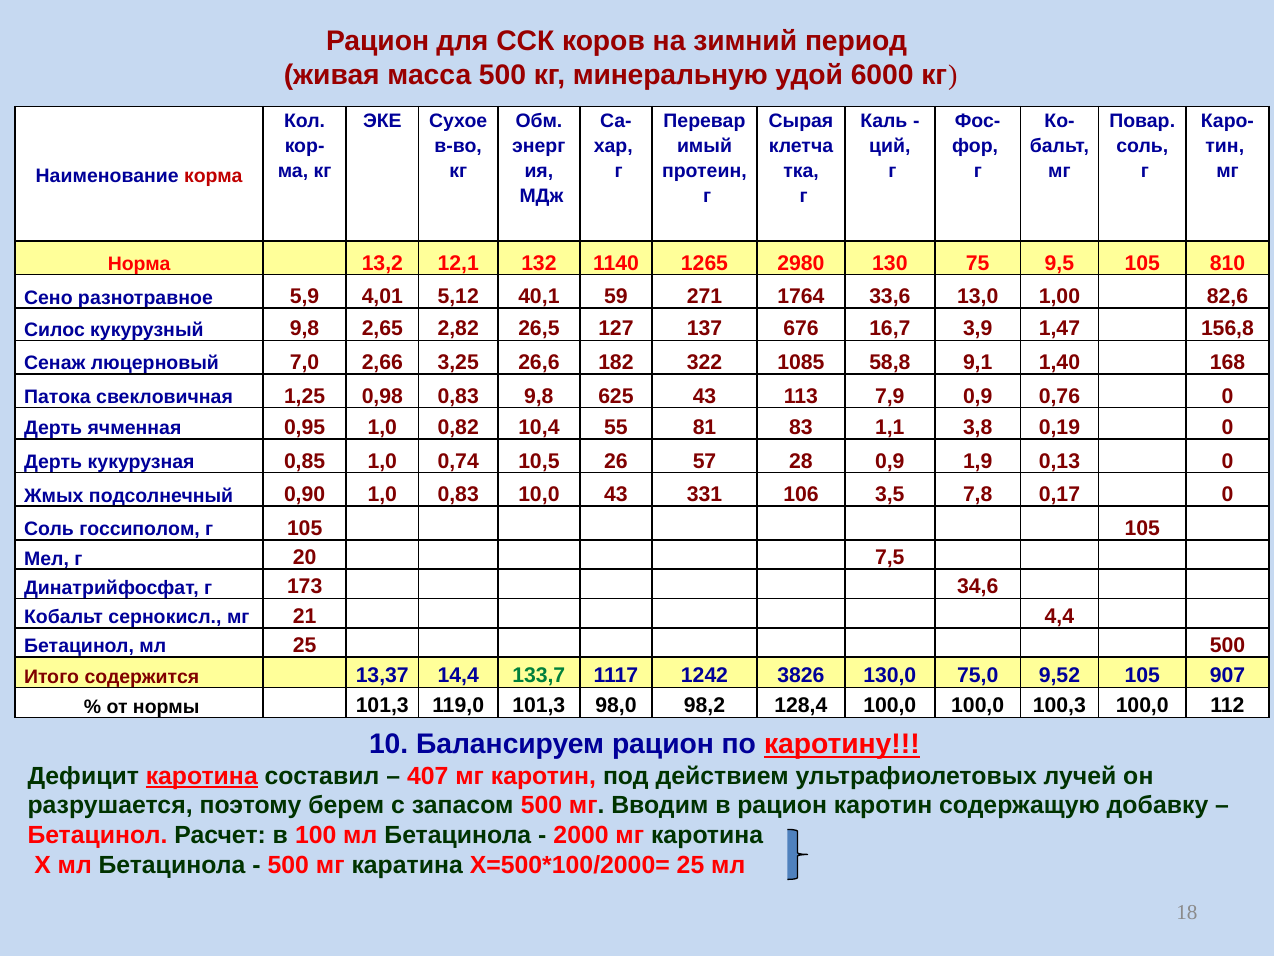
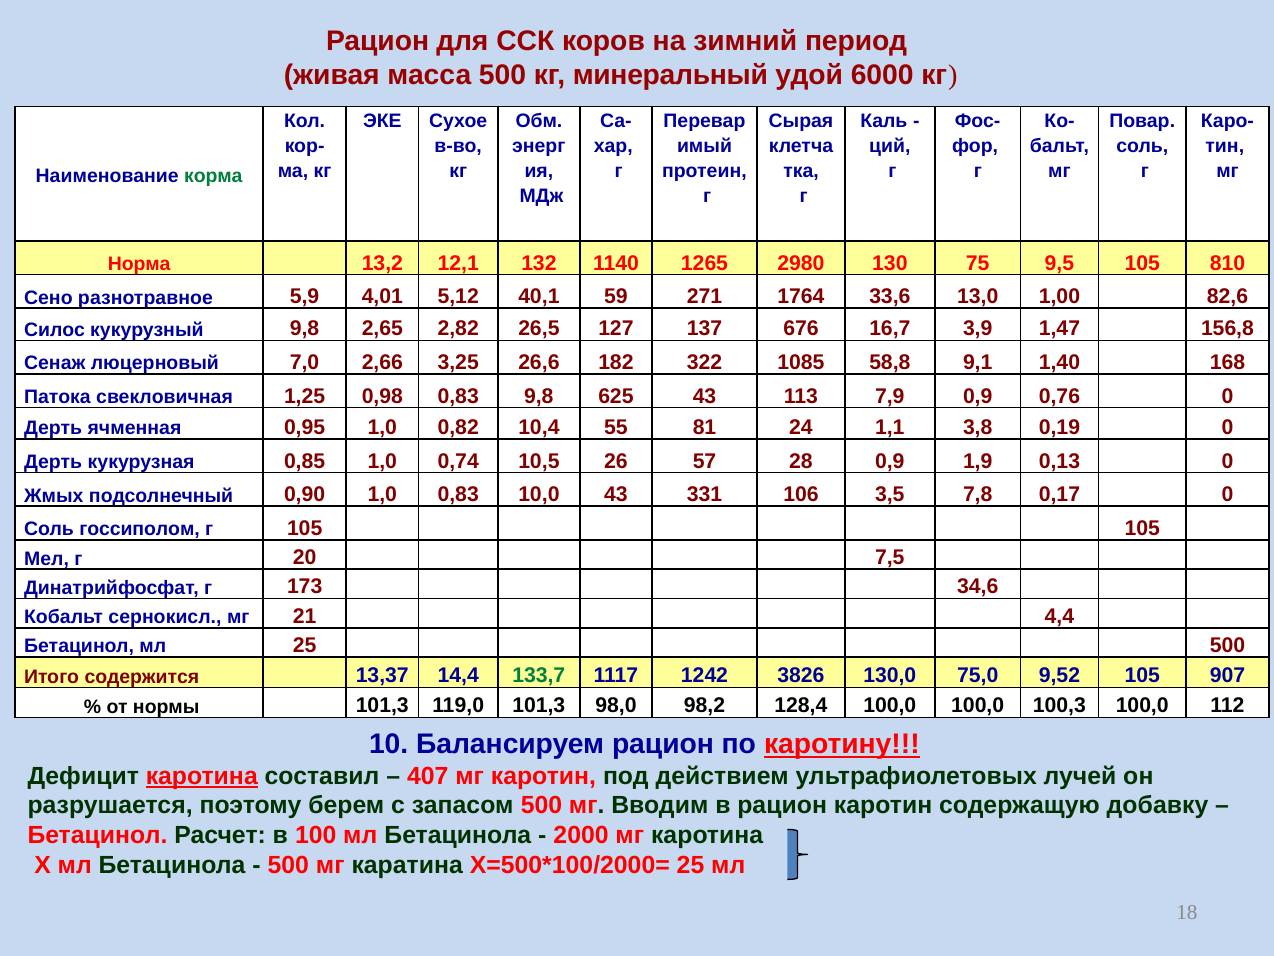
минеральную: минеральную -> минеральный
корма colour: red -> green
83: 83 -> 24
